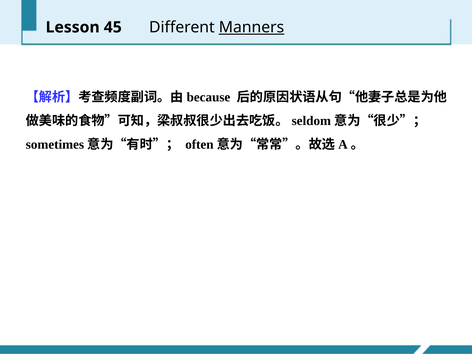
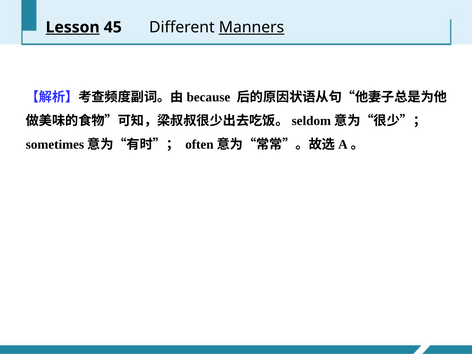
Lesson underline: none -> present
